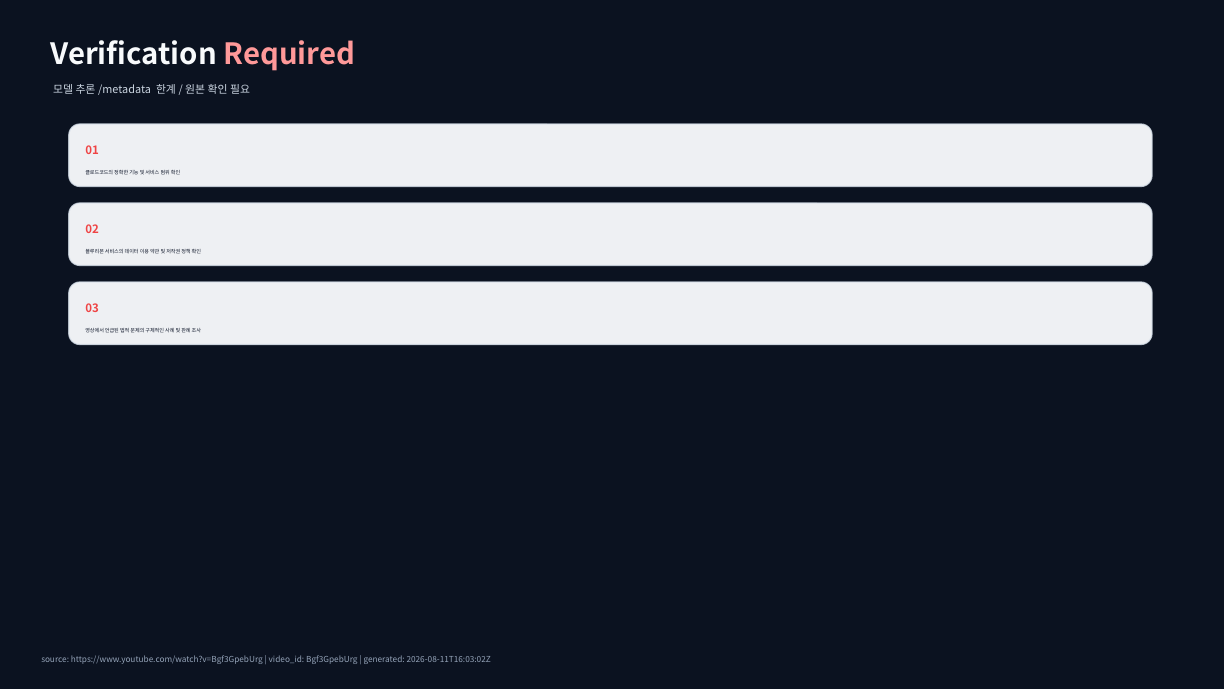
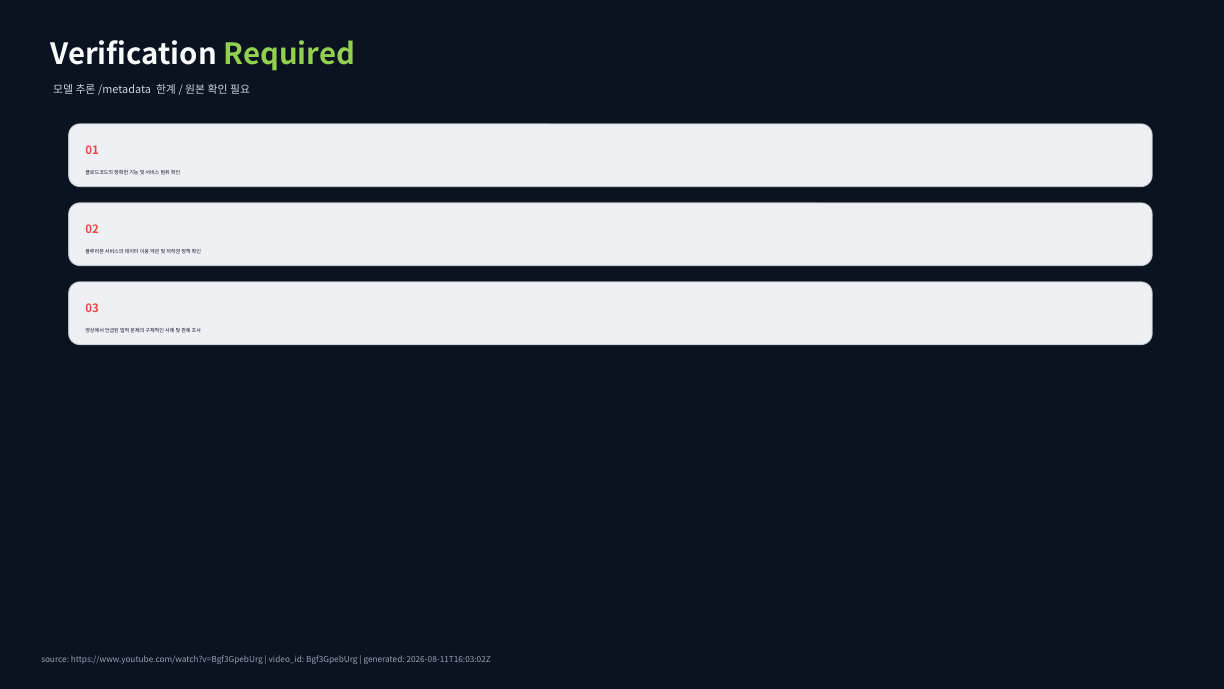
Required colour: pink -> light green
